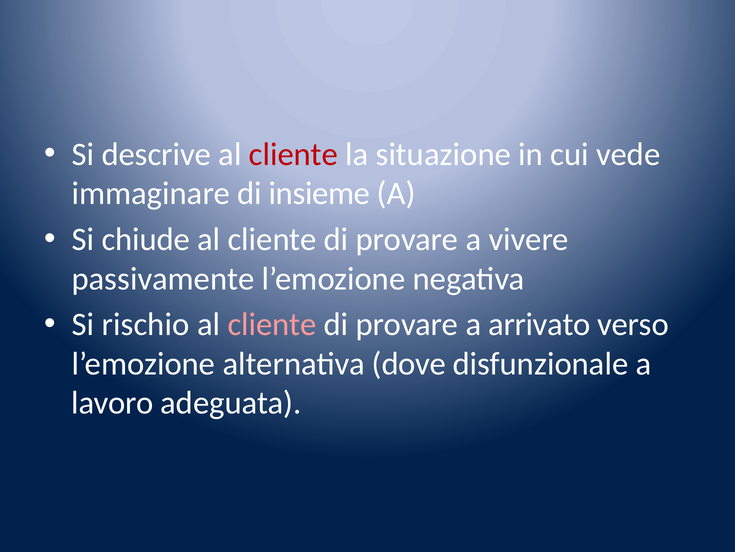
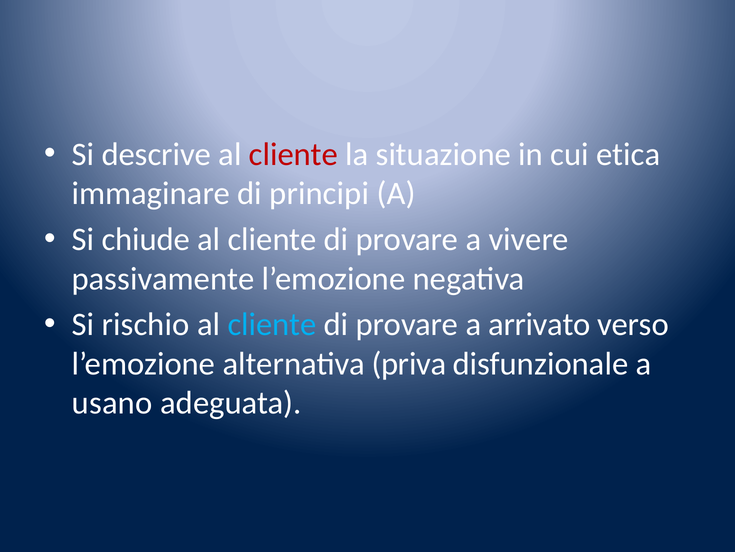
vede: vede -> etica
insieme: insieme -> principi
cliente at (272, 324) colour: pink -> light blue
dove: dove -> priva
lavoro: lavoro -> usano
